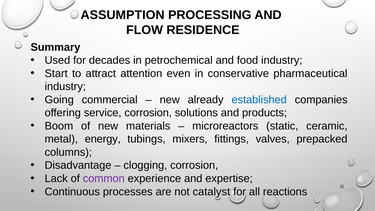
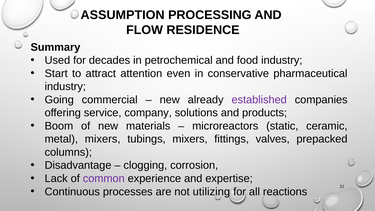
established colour: blue -> purple
service corrosion: corrosion -> company
metal energy: energy -> mixers
catalyst: catalyst -> utilizing
